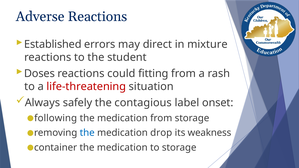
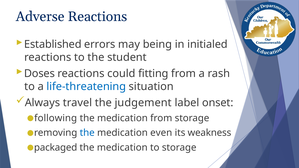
direct: direct -> being
mixture: mixture -> initialed
life-threatening colour: red -> blue
safely: safely -> travel
contagious: contagious -> judgement
drop: drop -> even
container: container -> packaged
